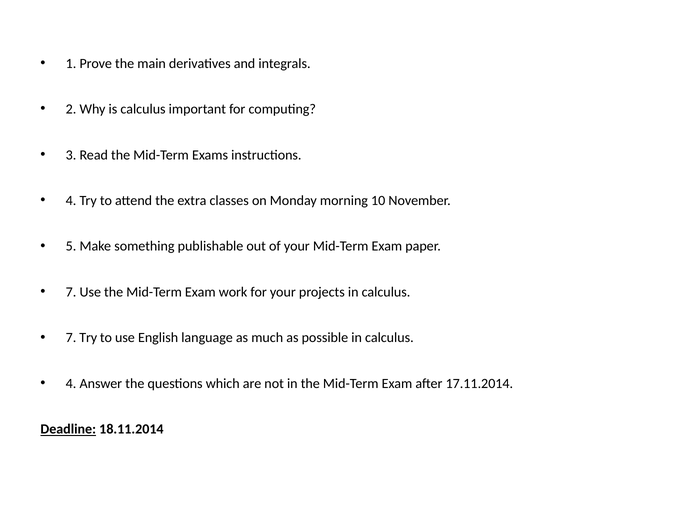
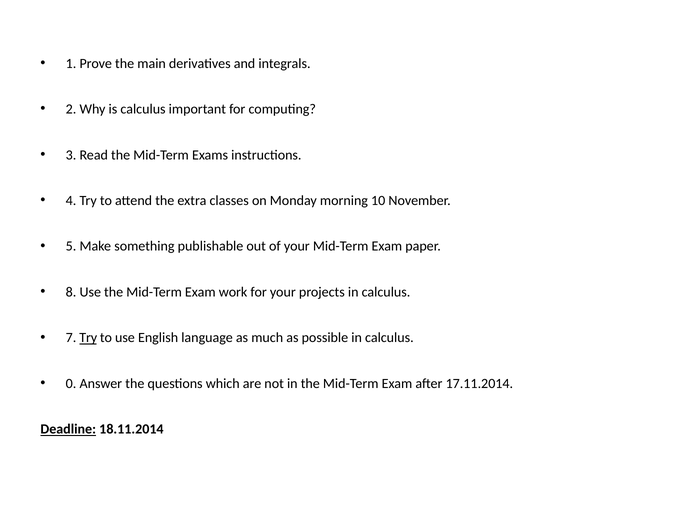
7 at (71, 292): 7 -> 8
Try at (88, 337) underline: none -> present
4 at (71, 383): 4 -> 0
